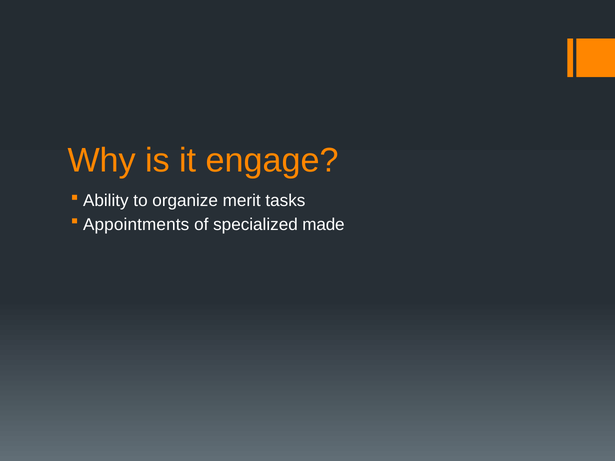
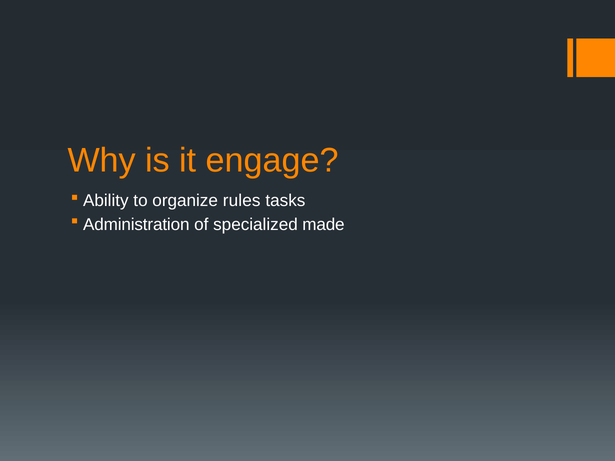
merit: merit -> rules
Appointments: Appointments -> Administration
